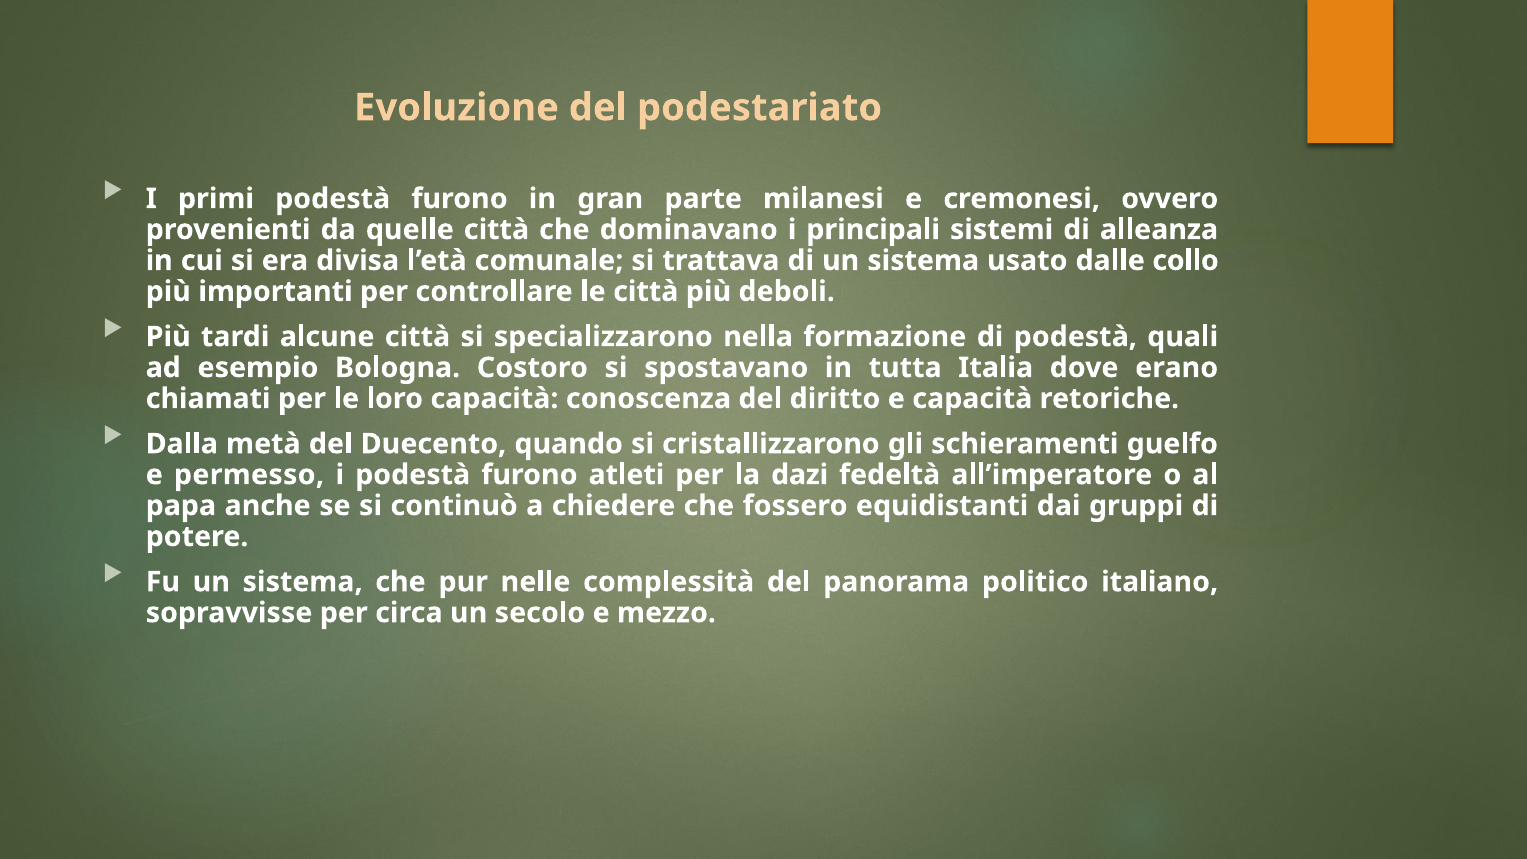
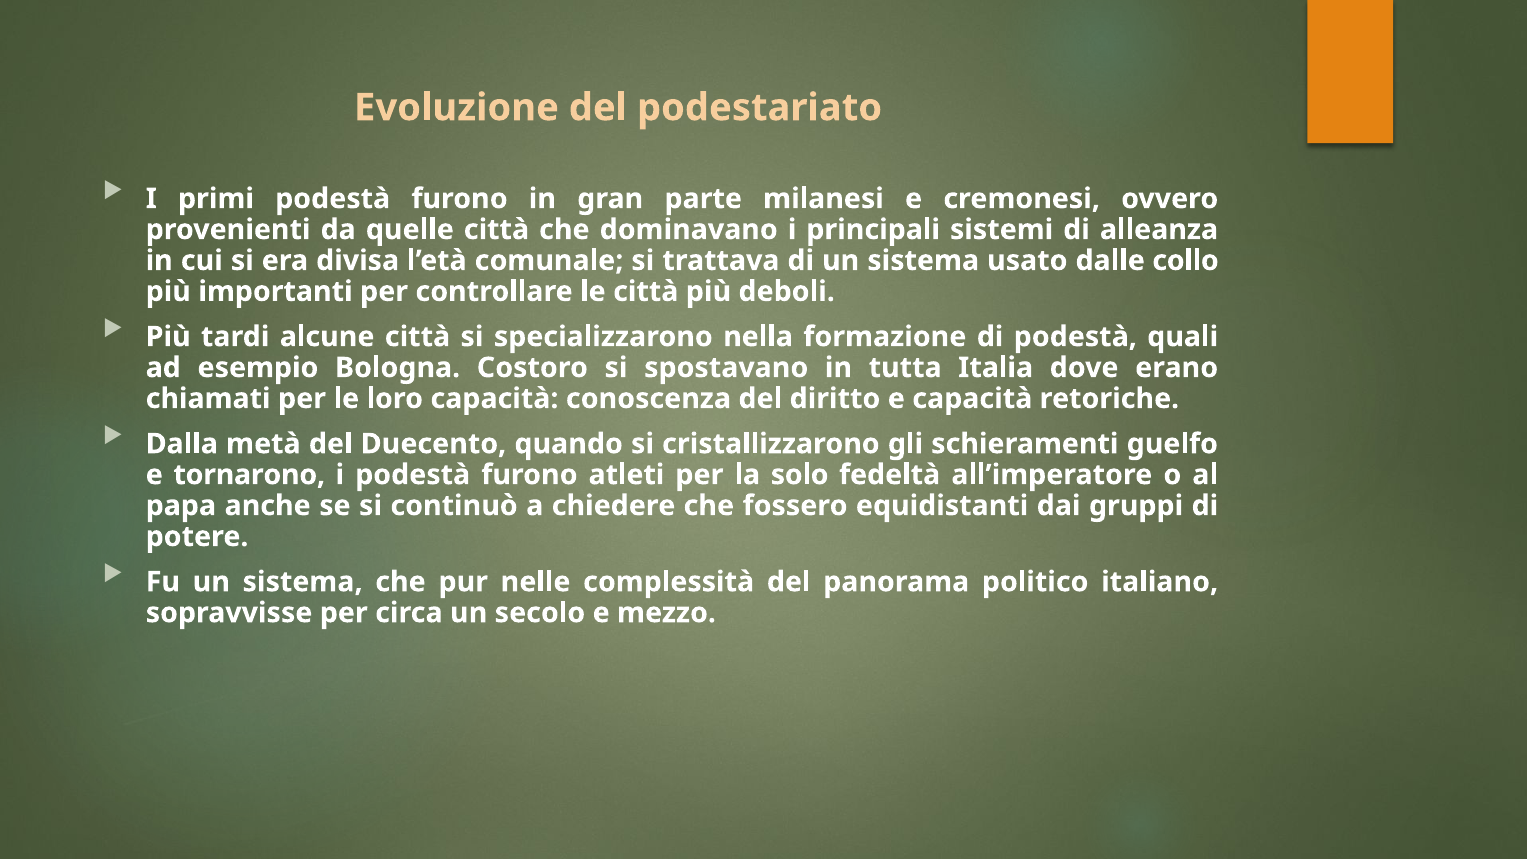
permesso: permesso -> tornarono
dazi: dazi -> solo
